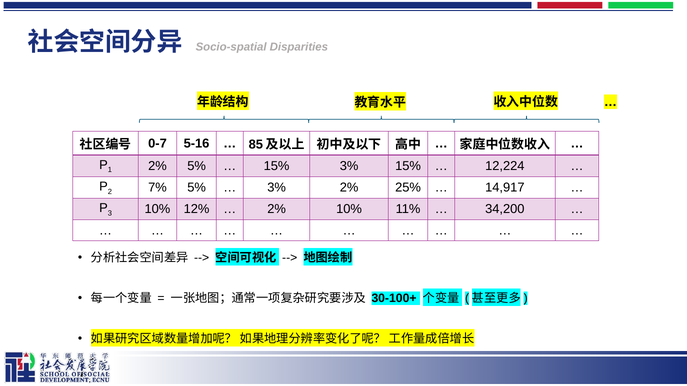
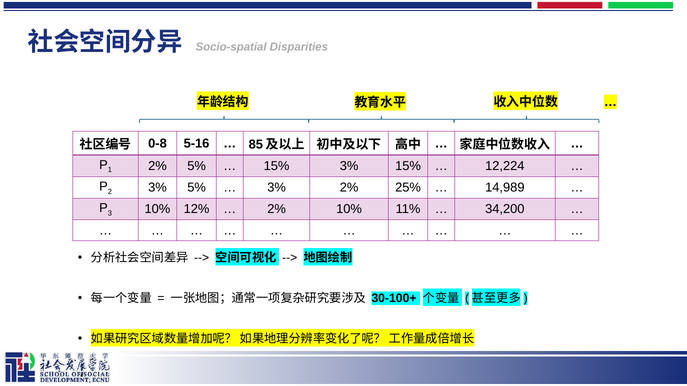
0-7: 0-7 -> 0-8
7% at (158, 188): 7% -> 3%
14,917: 14,917 -> 14,989
